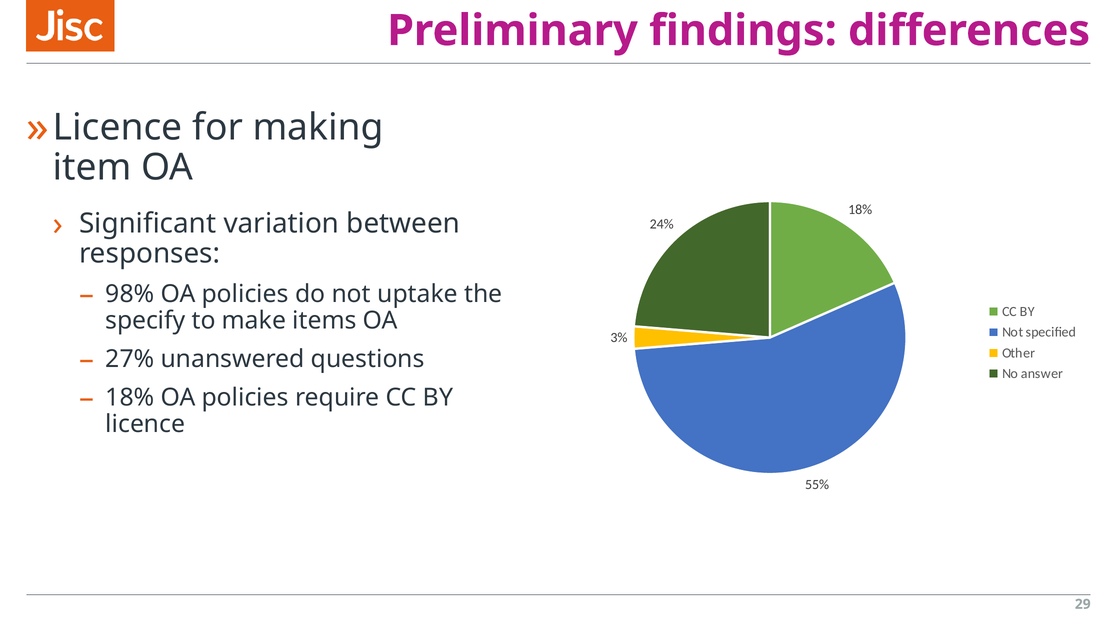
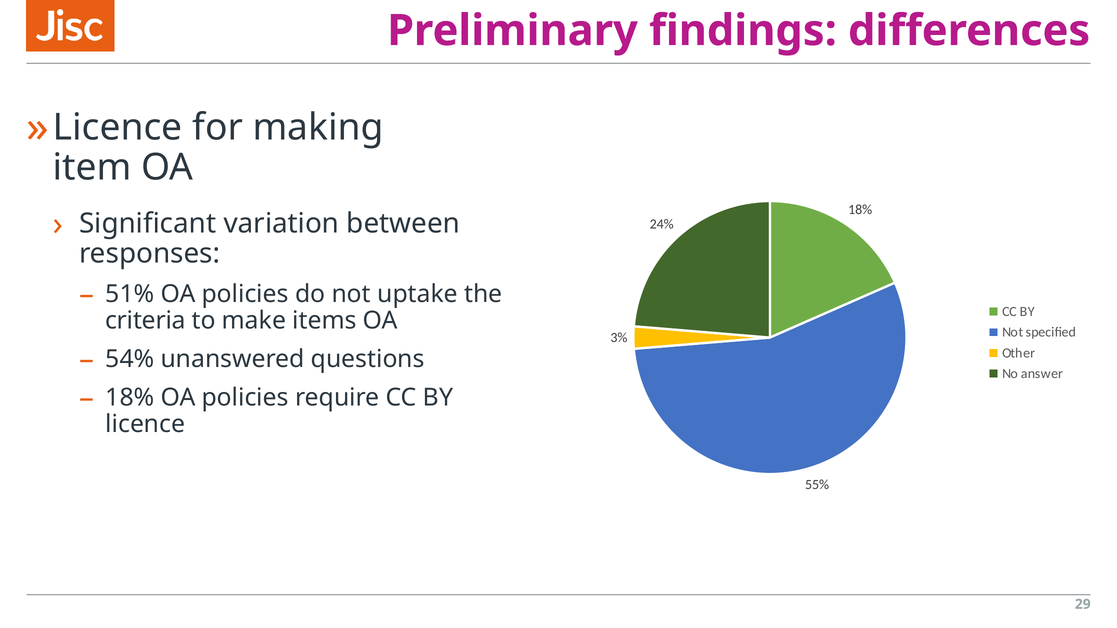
98%: 98% -> 51%
specify: specify -> criteria
27%: 27% -> 54%
